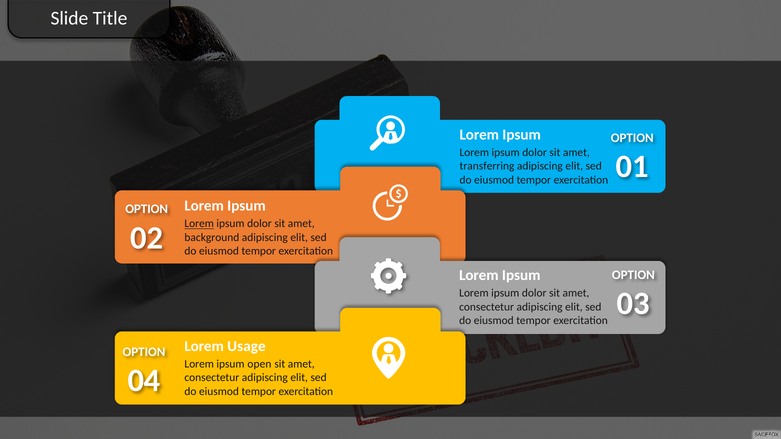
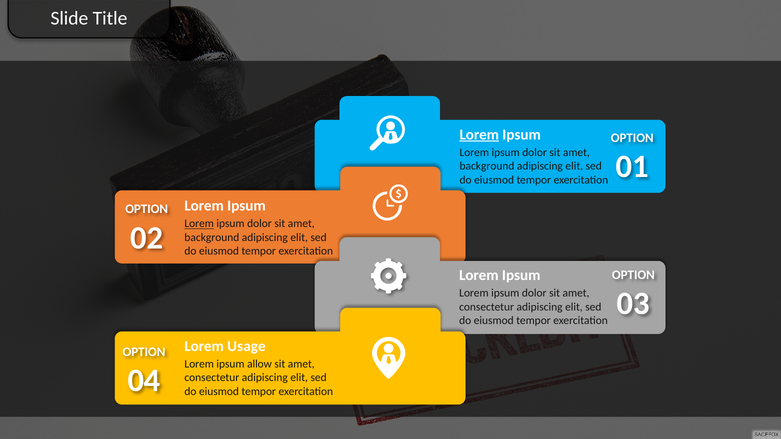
Lorem at (479, 135) underline: none -> present
transferring at (487, 166): transferring -> background
open: open -> allow
